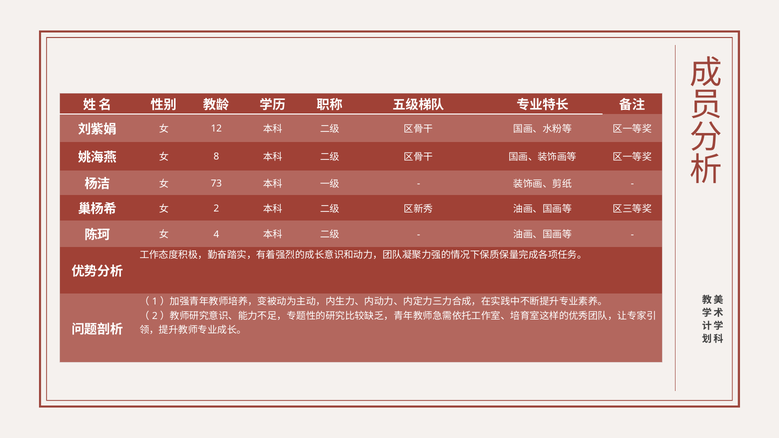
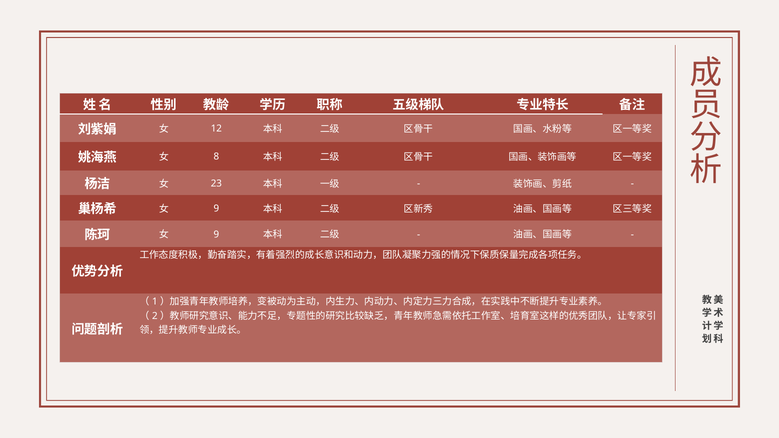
73: 73 -> 23
2 at (216, 208): 2 -> 9
4 at (216, 234): 4 -> 9
